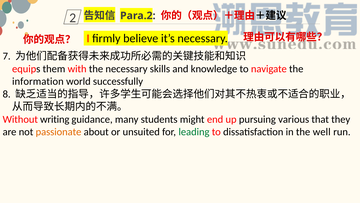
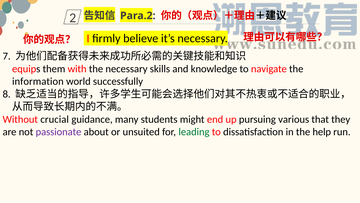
writing: writing -> crucial
passionate colour: orange -> purple
well: well -> help
